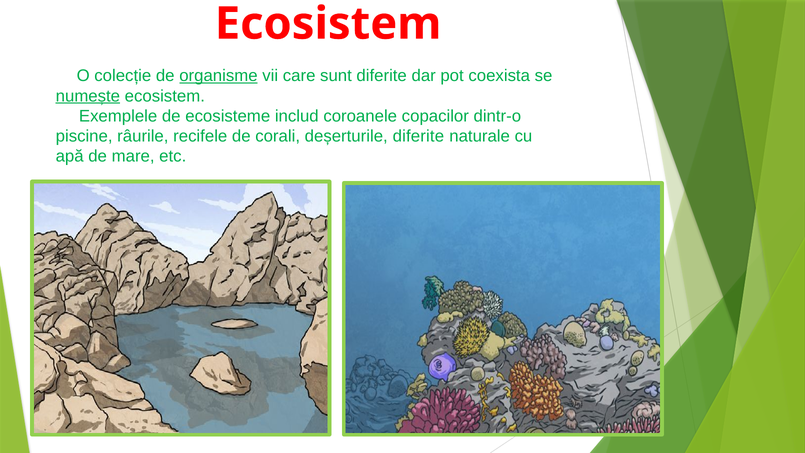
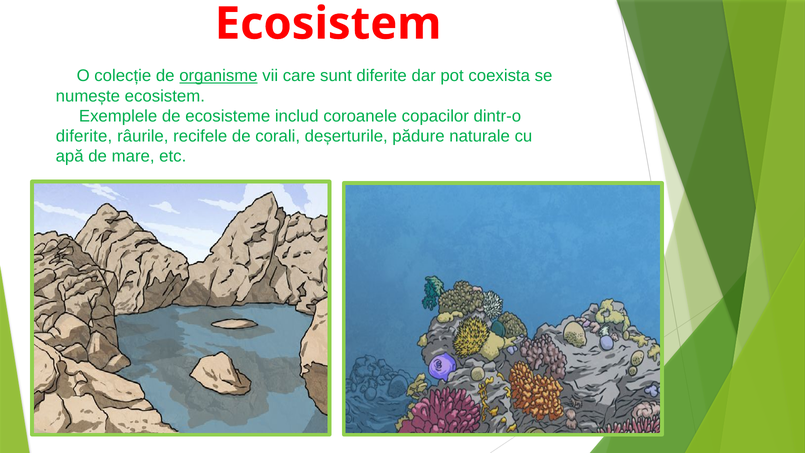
numește underline: present -> none
piscine at (84, 136): piscine -> diferite
deșerturile diferite: diferite -> pădure
